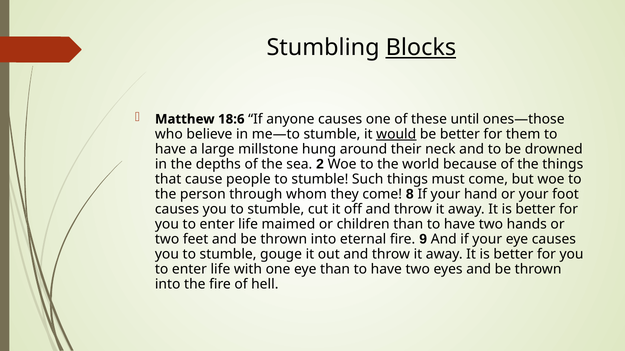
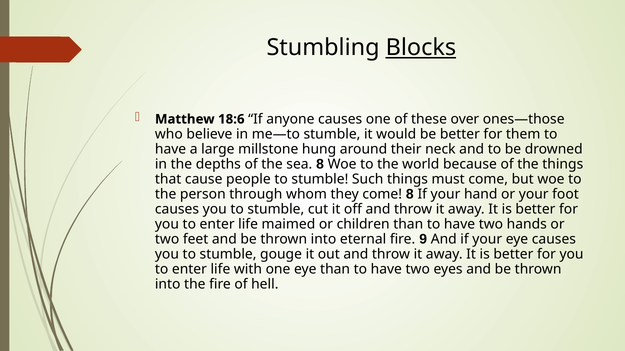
until: until -> over
would underline: present -> none
sea 2: 2 -> 8
